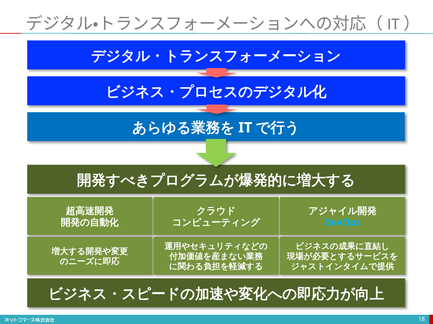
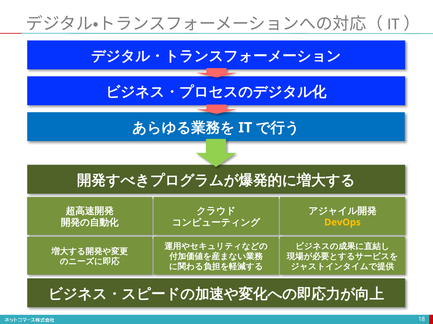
DevOps colour: light blue -> yellow
